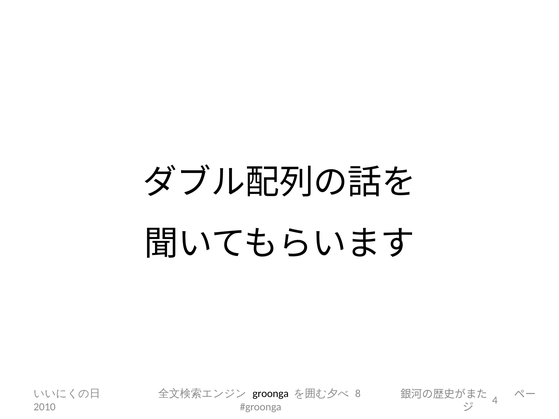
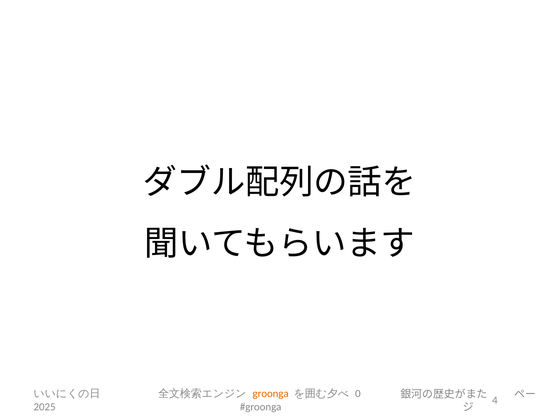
groonga colour: black -> orange
8: 8 -> 0
2010: 2010 -> 2025
